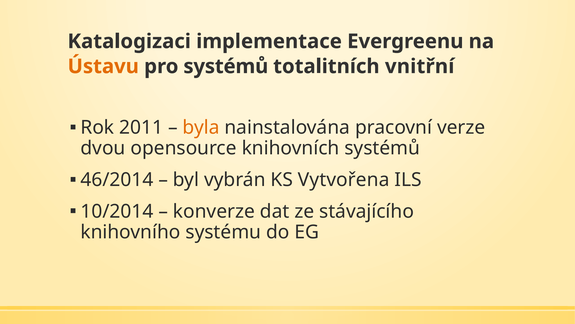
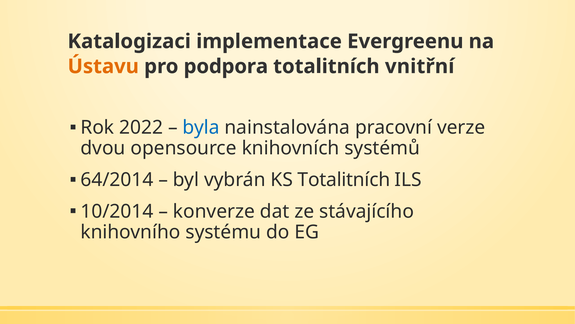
pro systémů: systémů -> podpora
2011: 2011 -> 2022
byla colour: orange -> blue
46/2014: 46/2014 -> 64/2014
KS Vytvořena: Vytvořena -> Totalitních
